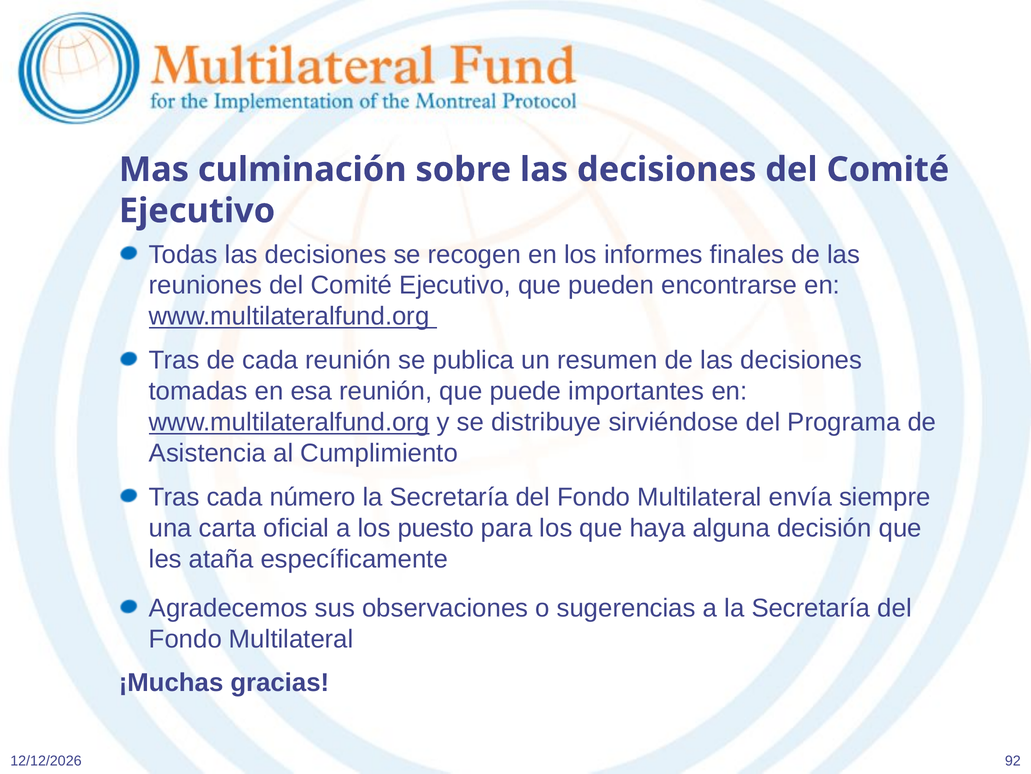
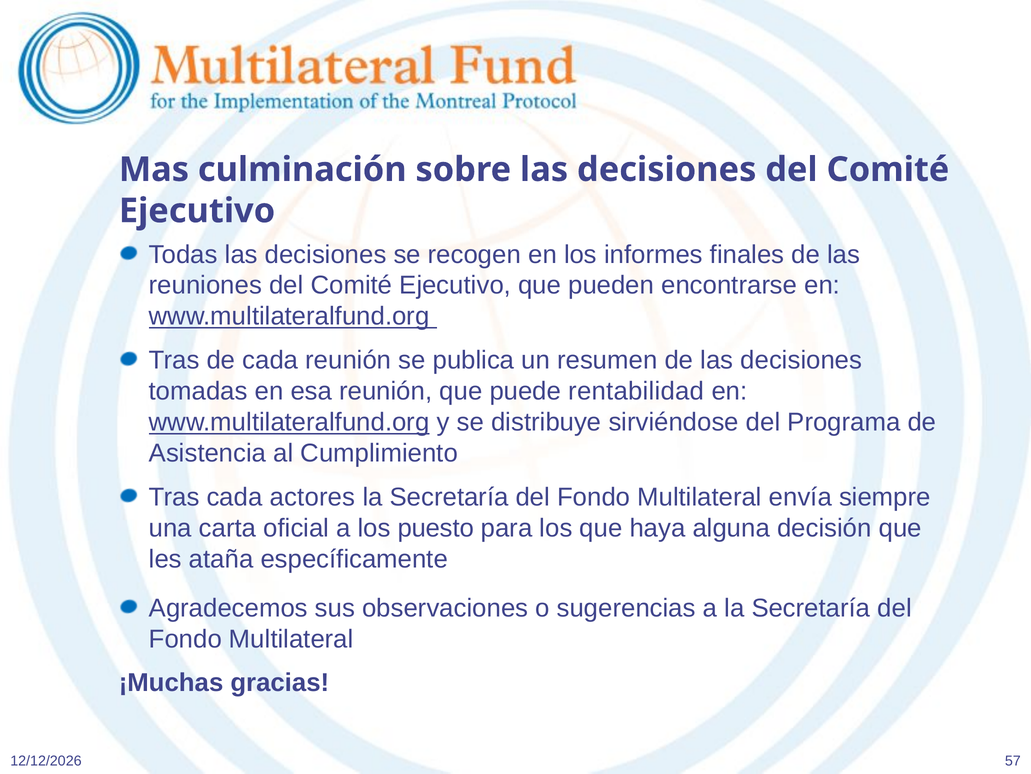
importantes: importantes -> rentabilidad
número: número -> actores
92: 92 -> 57
